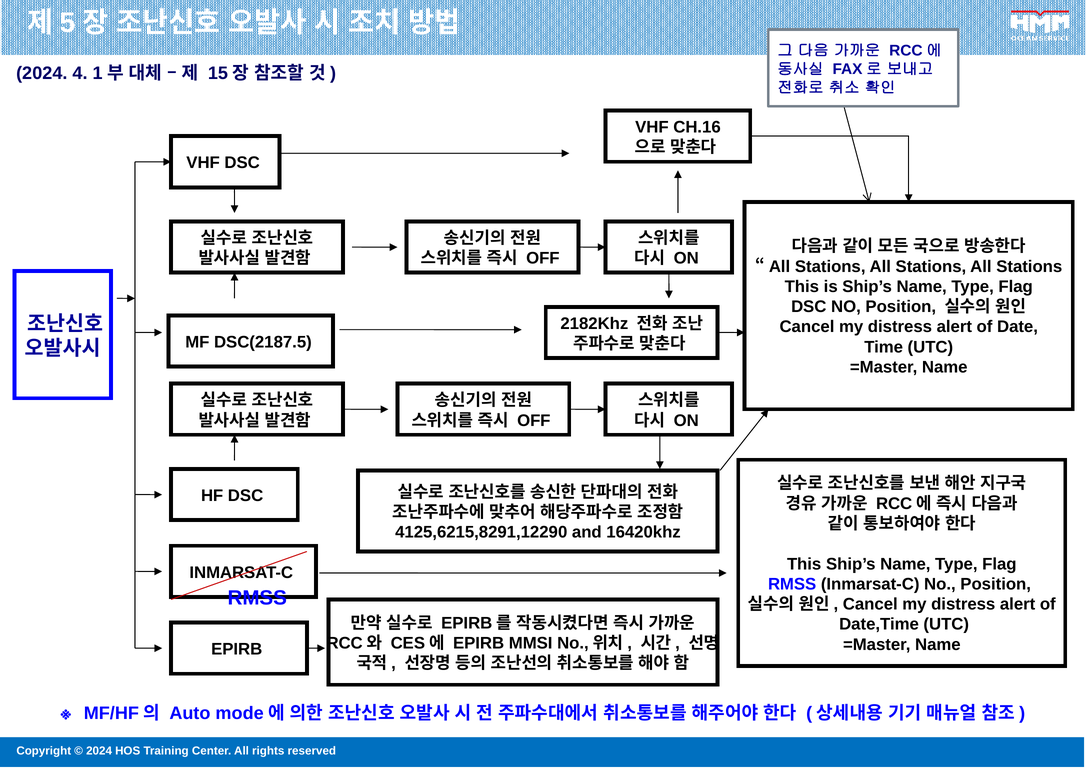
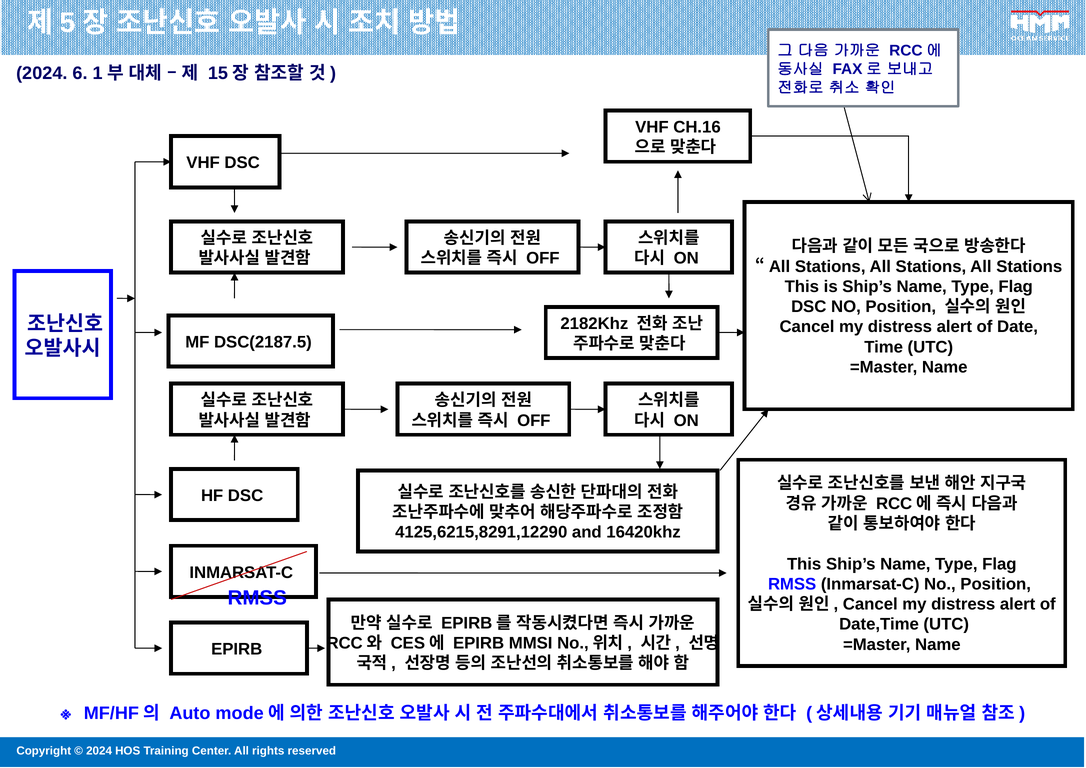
4: 4 -> 6
